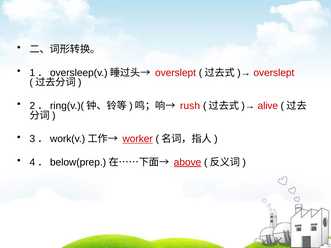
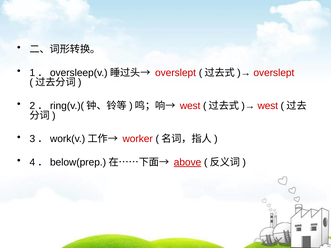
rush at (190, 106): rush -> west
alive at (268, 106): alive -> west
worker underline: present -> none
